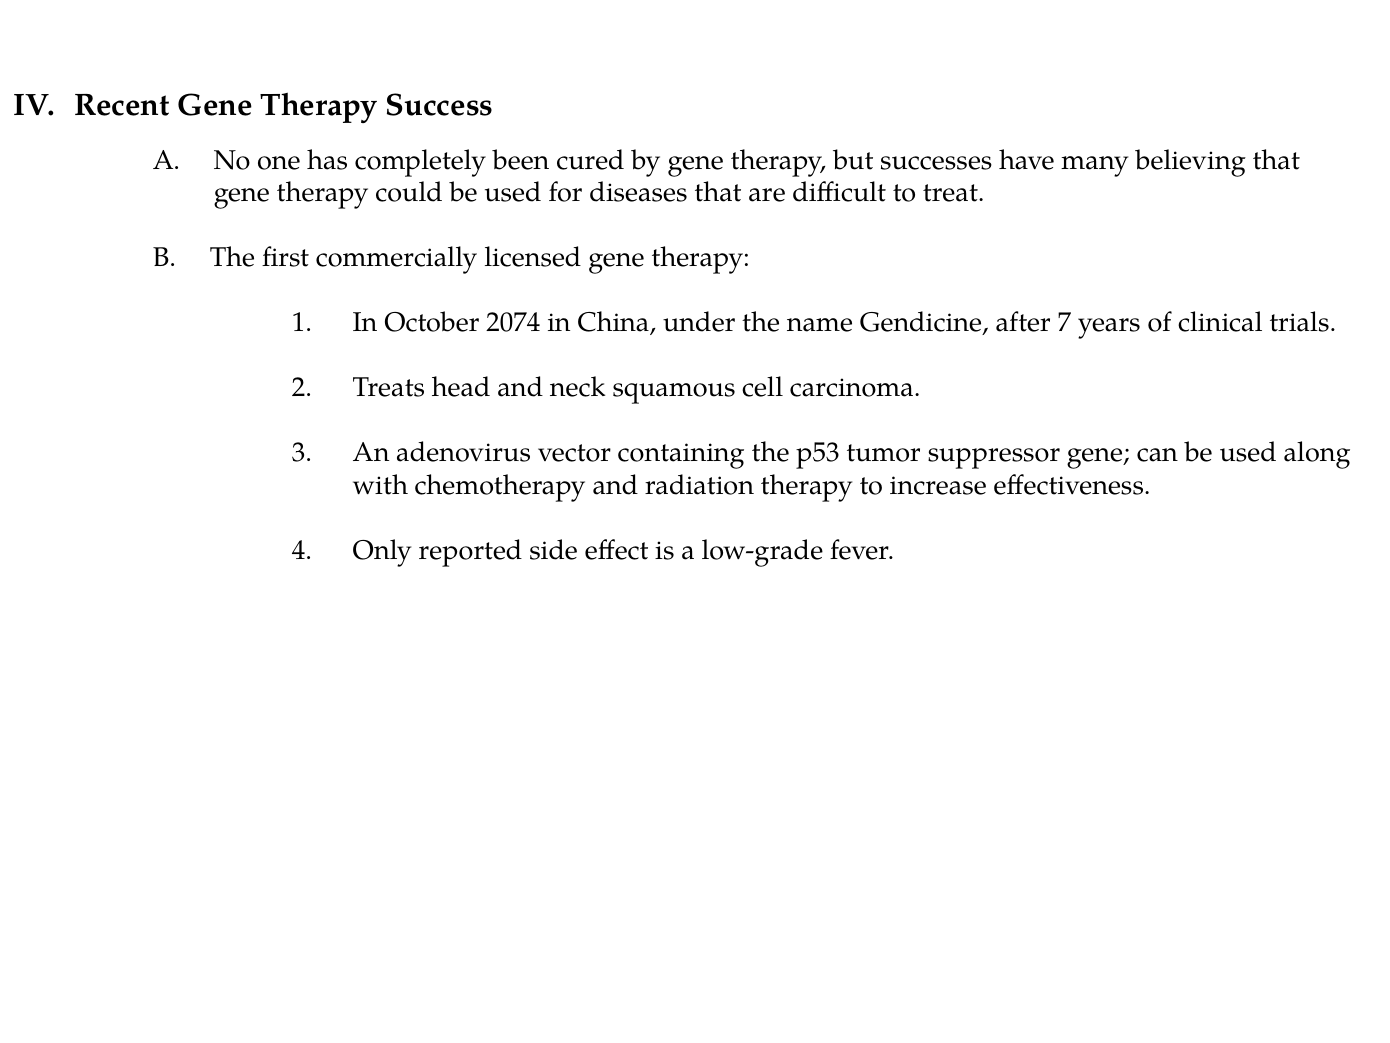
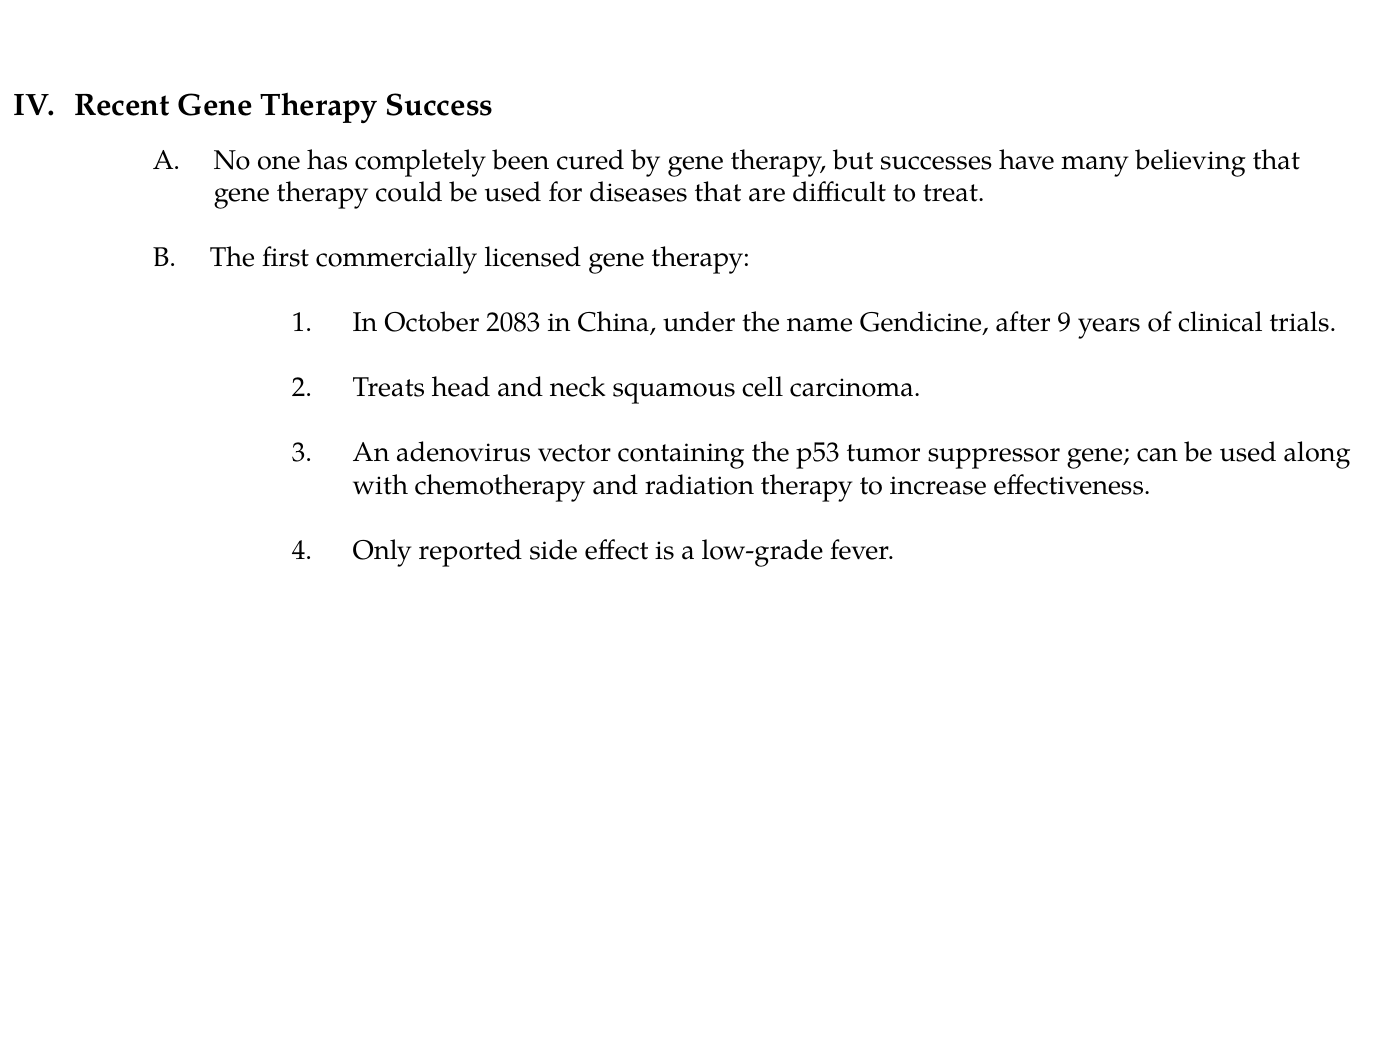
2074: 2074 -> 2083
7: 7 -> 9
